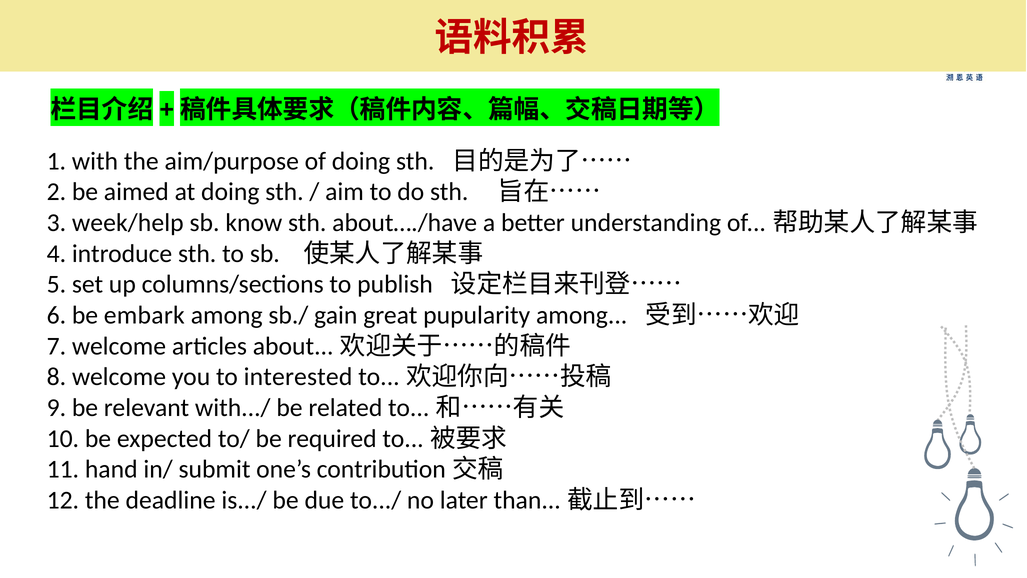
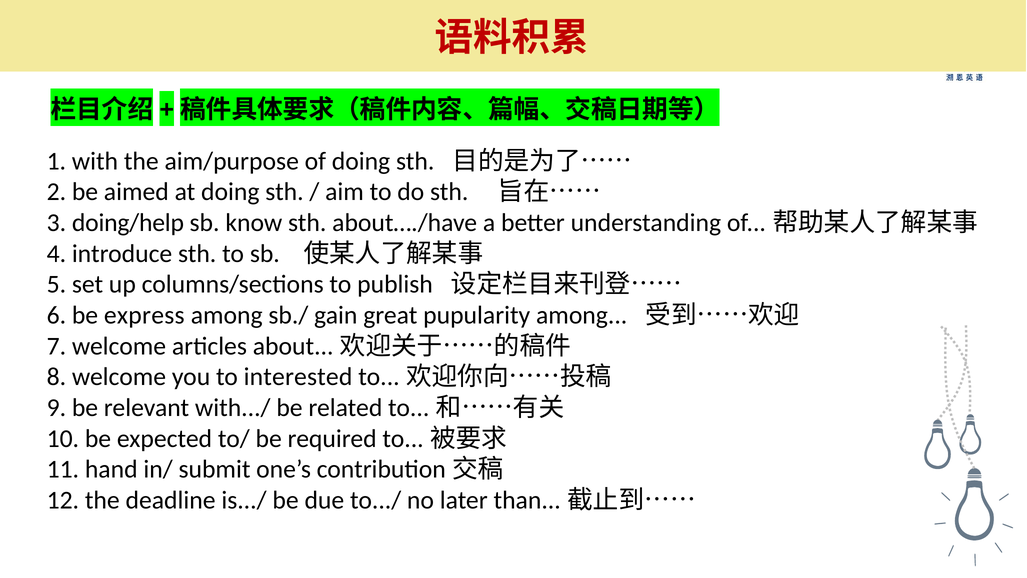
week/help: week/help -> doing/help
embark: embark -> express
